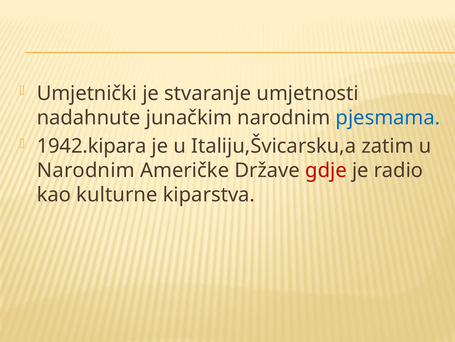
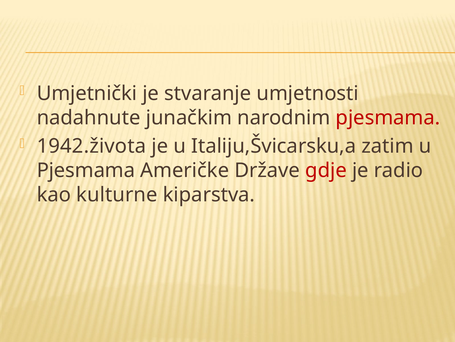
pjesmama at (388, 117) colour: blue -> red
1942.kipara: 1942.kipara -> 1942.života
Narodnim at (86, 170): Narodnim -> Pjesmama
